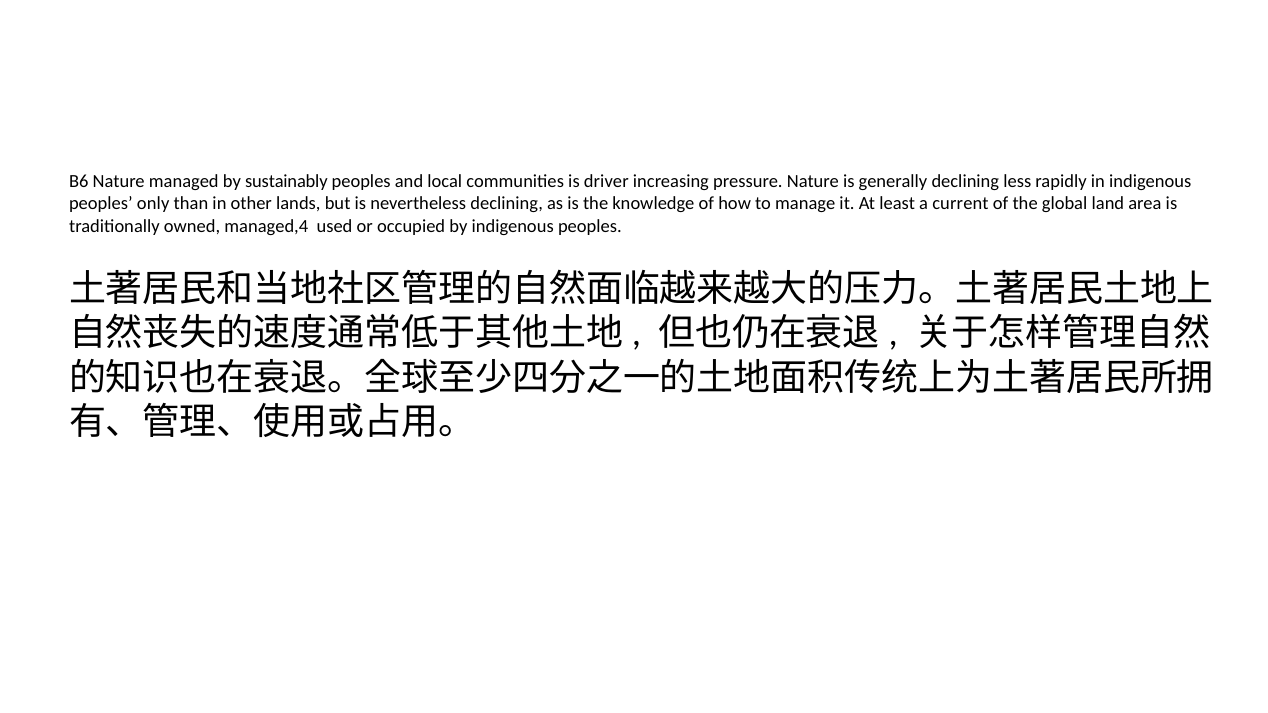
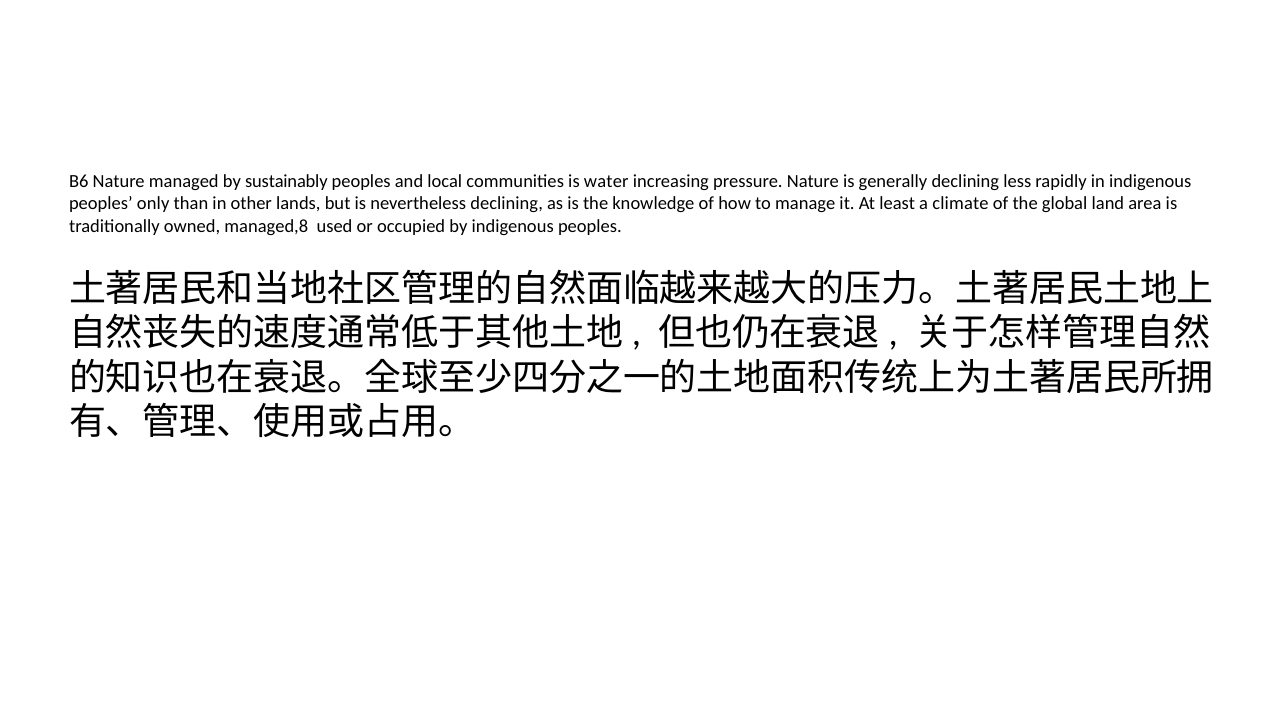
driver: driver -> water
current: current -> climate
managed,4: managed,4 -> managed,8
